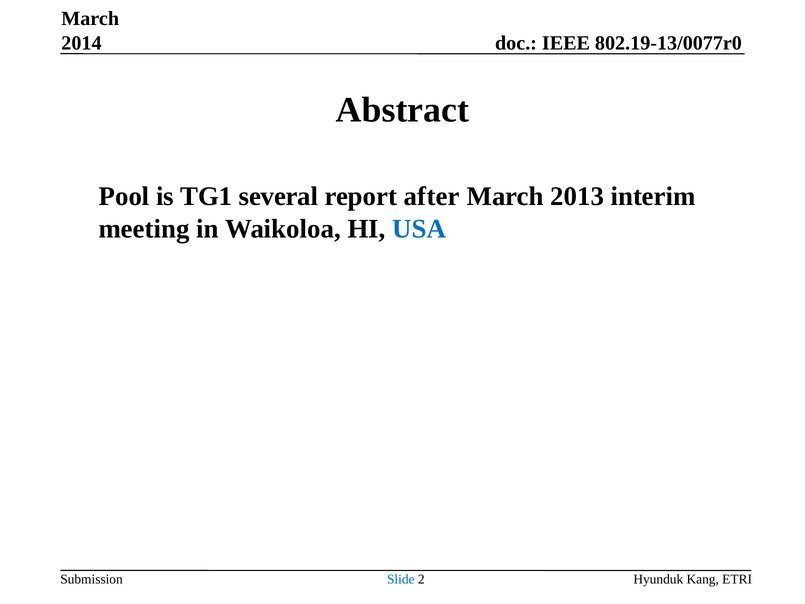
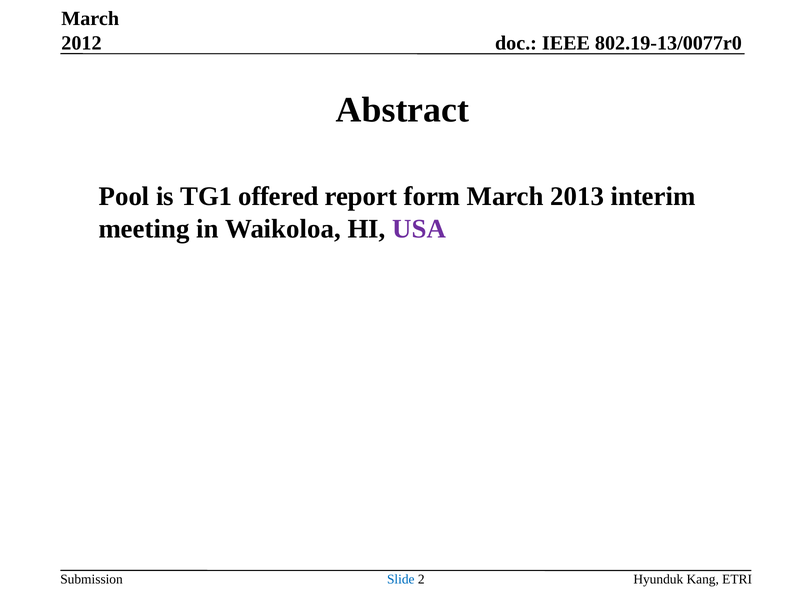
2014: 2014 -> 2012
several: several -> offered
after: after -> form
USA colour: blue -> purple
